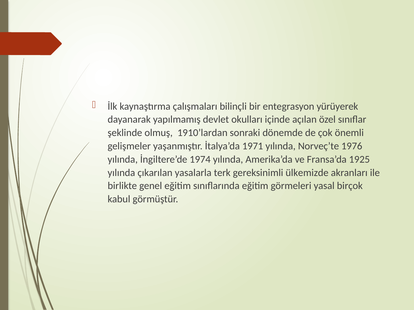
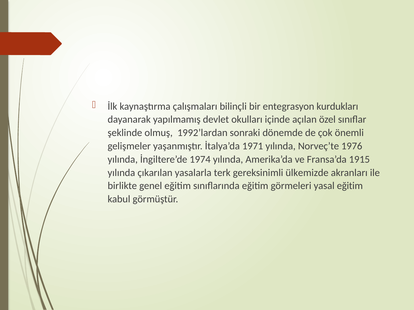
yürüyerek: yürüyerek -> kurdukları
1910’lardan: 1910’lardan -> 1992’lardan
1925: 1925 -> 1915
yasal birçok: birçok -> eğitim
